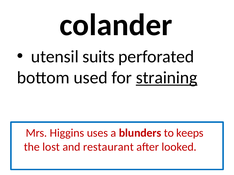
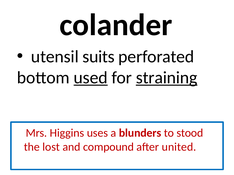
used underline: none -> present
keeps: keeps -> stood
restaurant: restaurant -> compound
looked: looked -> united
